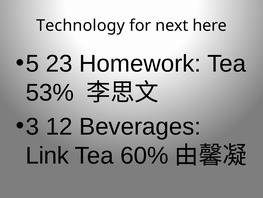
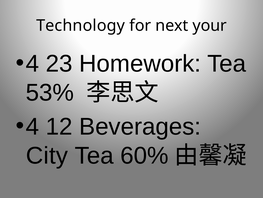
here: here -> your
5 at (32, 63): 5 -> 4
3 at (32, 126): 3 -> 4
Link: Link -> City
